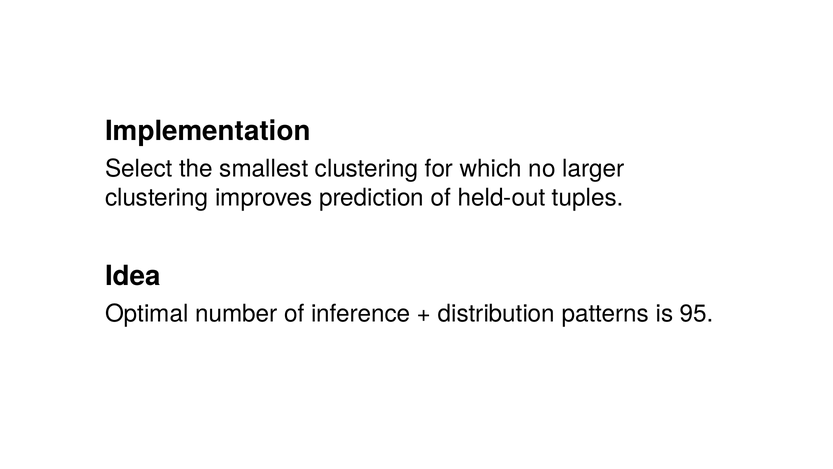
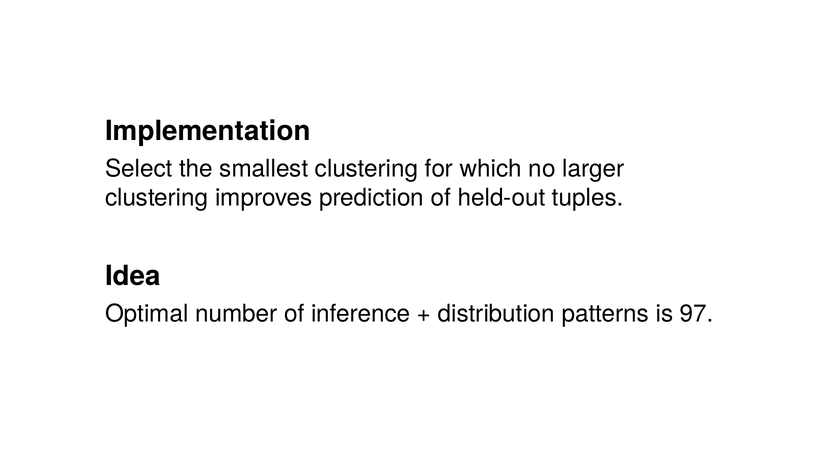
95: 95 -> 97
